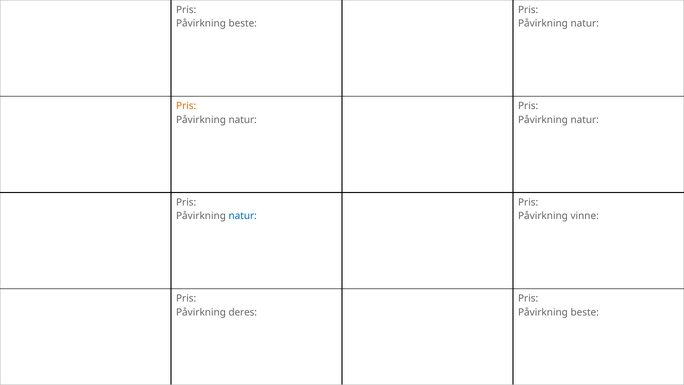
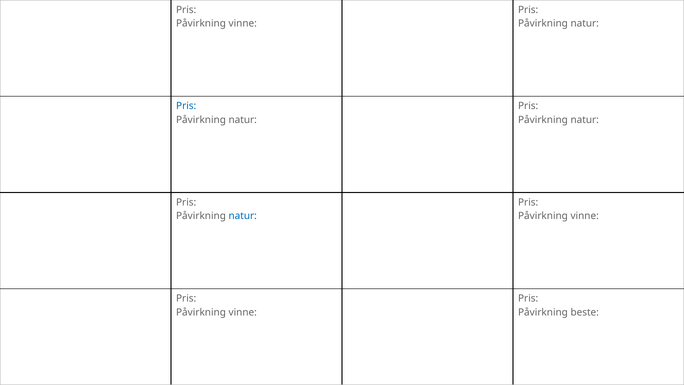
beste at (243, 24): beste -> vinne
Pris at (186, 106) colour: orange -> blue
deres at (243, 312): deres -> vinne
